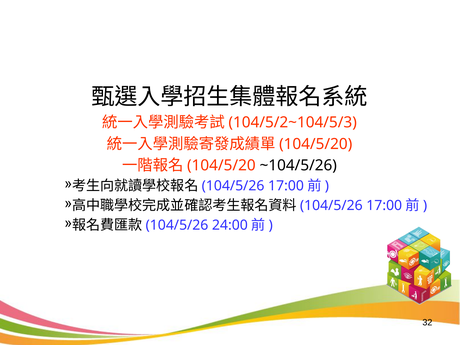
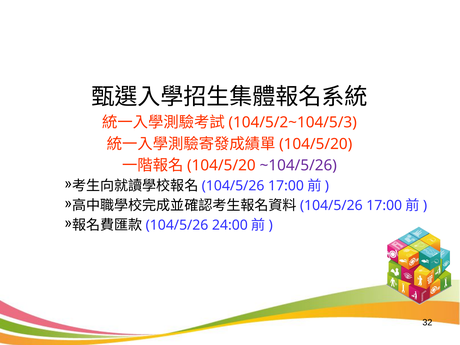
~104/5/26 colour: black -> purple
